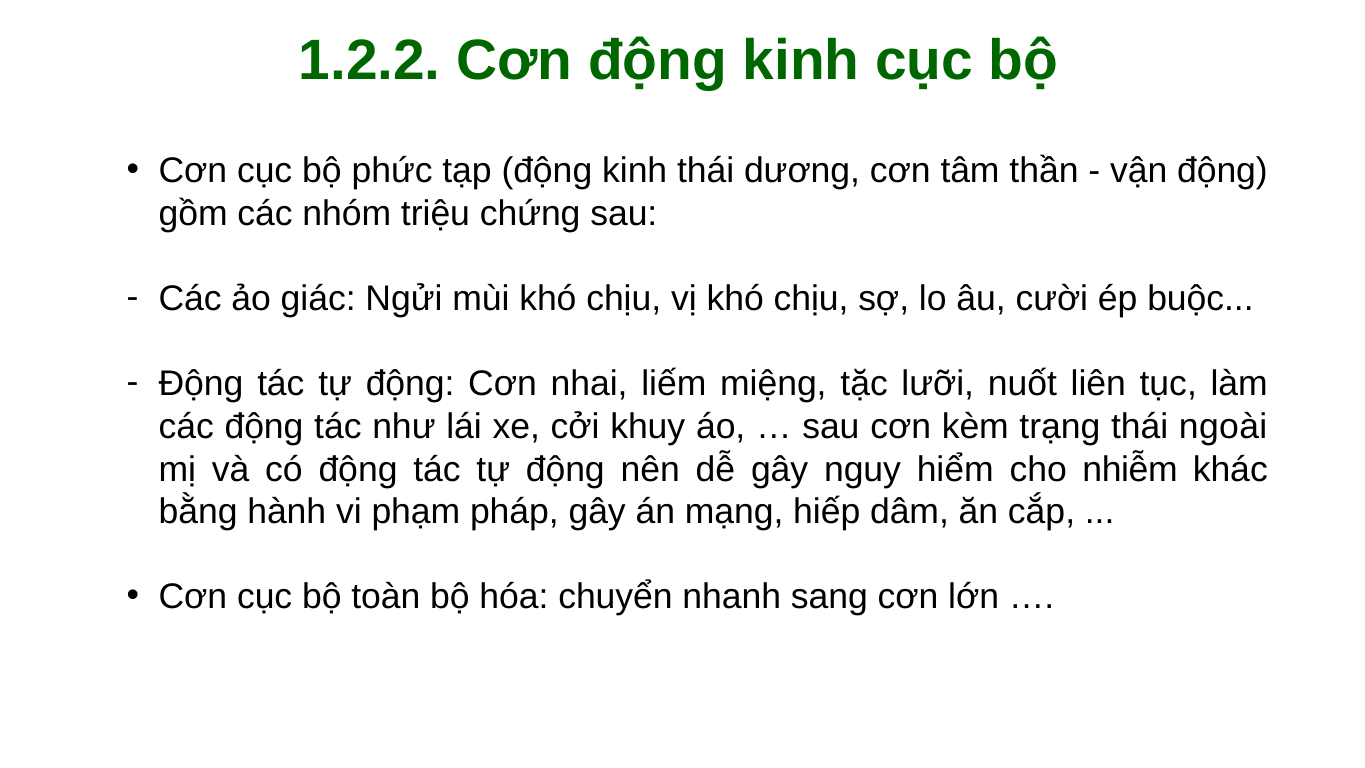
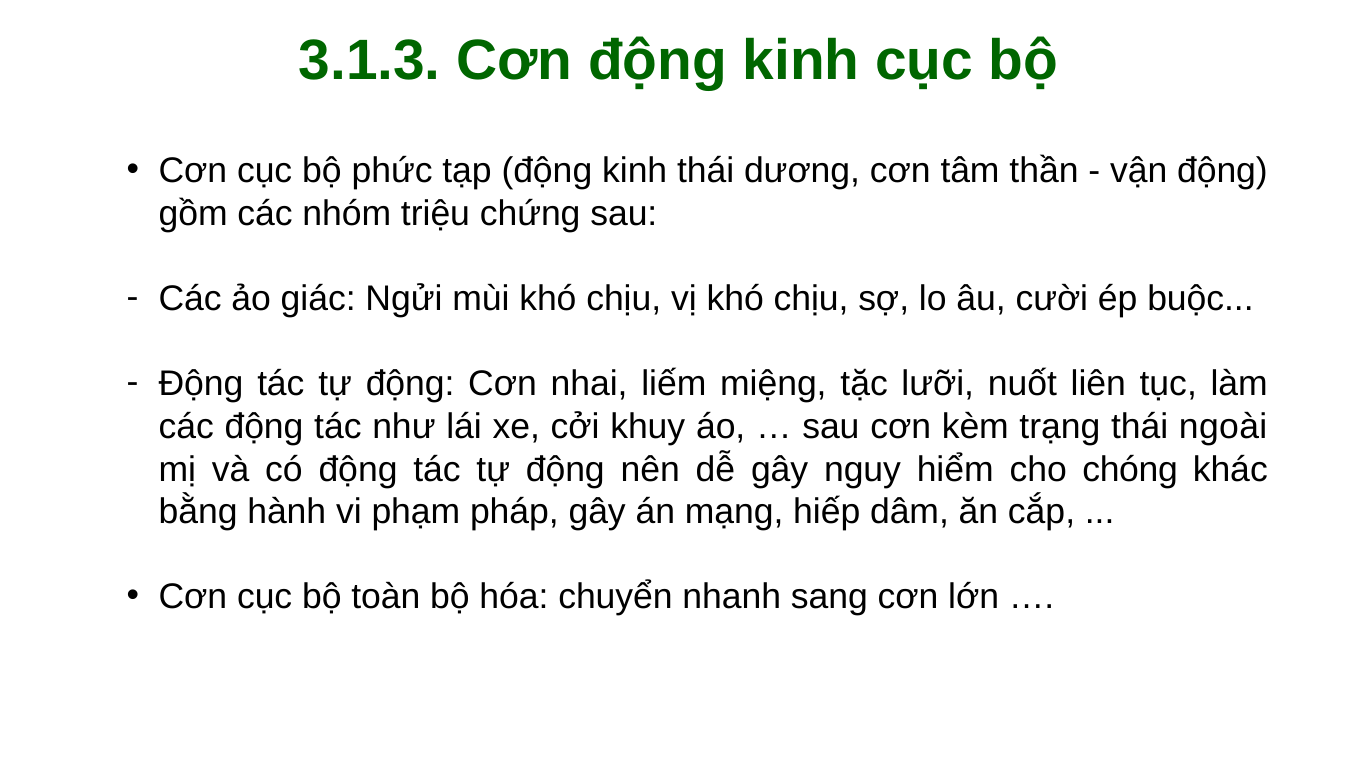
1.2.2: 1.2.2 -> 3.1.3
nhiễm: nhiễm -> chóng
